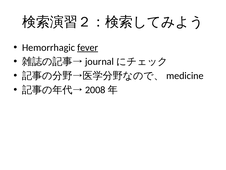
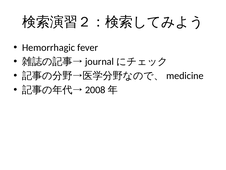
fever underline: present -> none
